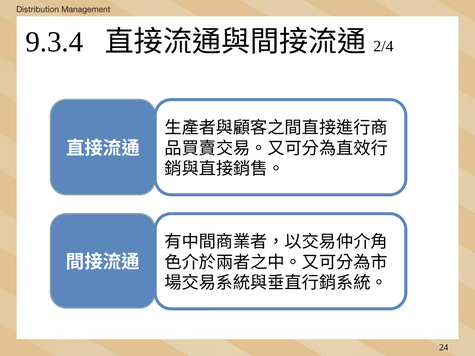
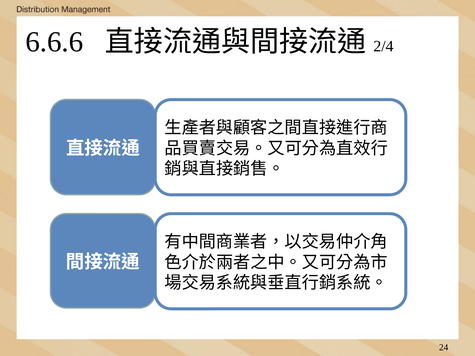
9.3.4: 9.3.4 -> 6.6.6
